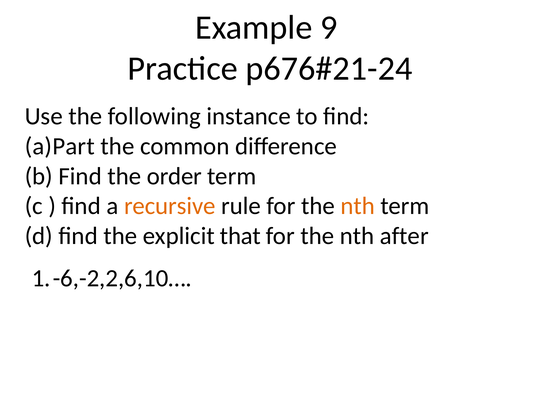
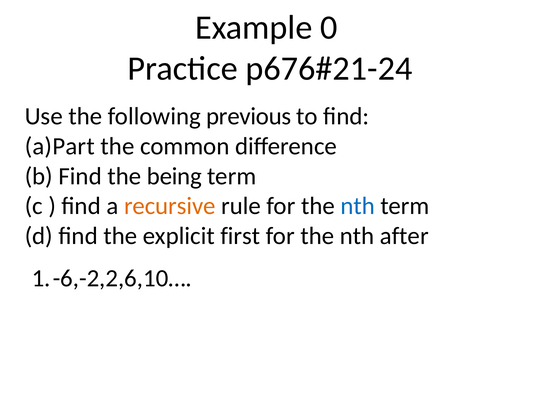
9: 9 -> 0
instance: instance -> previous
order: order -> being
nth at (358, 206) colour: orange -> blue
that: that -> first
